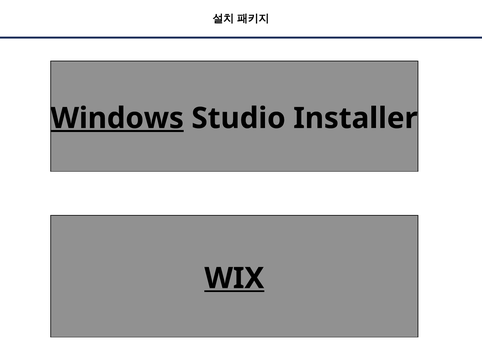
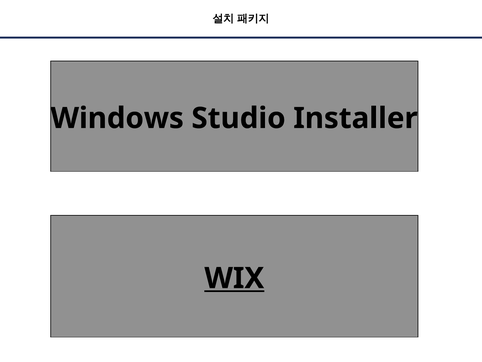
Windows underline: present -> none
